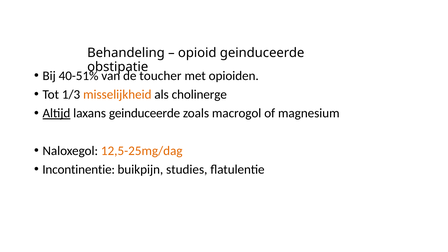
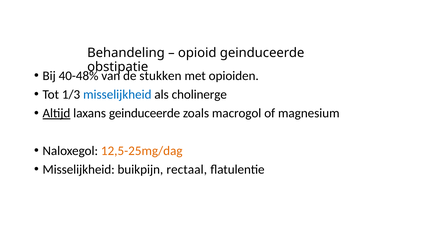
40-51%: 40-51% -> 40-48%
toucher: toucher -> stukken
misselijkheid at (117, 94) colour: orange -> blue
Incontinentie at (79, 169): Incontinentie -> Misselijkheid
studies: studies -> rectaal
